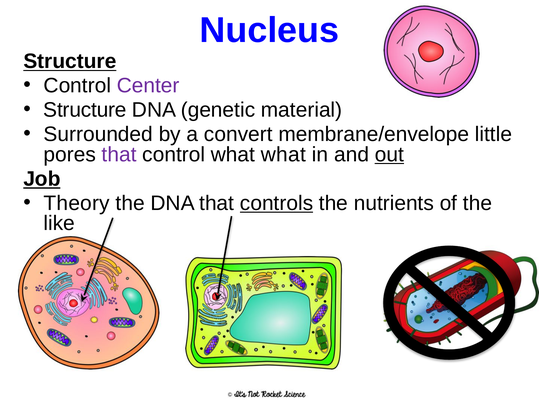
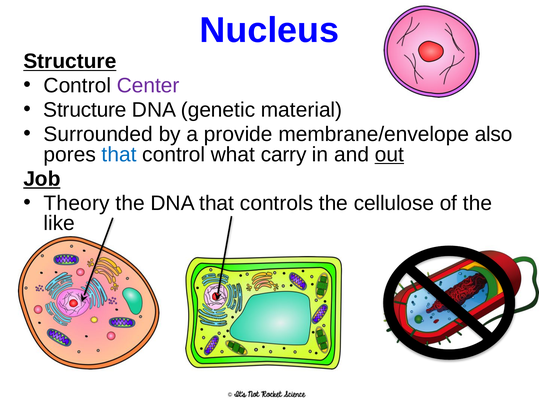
convert: convert -> provide
little: little -> also
that at (119, 155) colour: purple -> blue
what what: what -> carry
controls underline: present -> none
nutrients: nutrients -> cellulose
